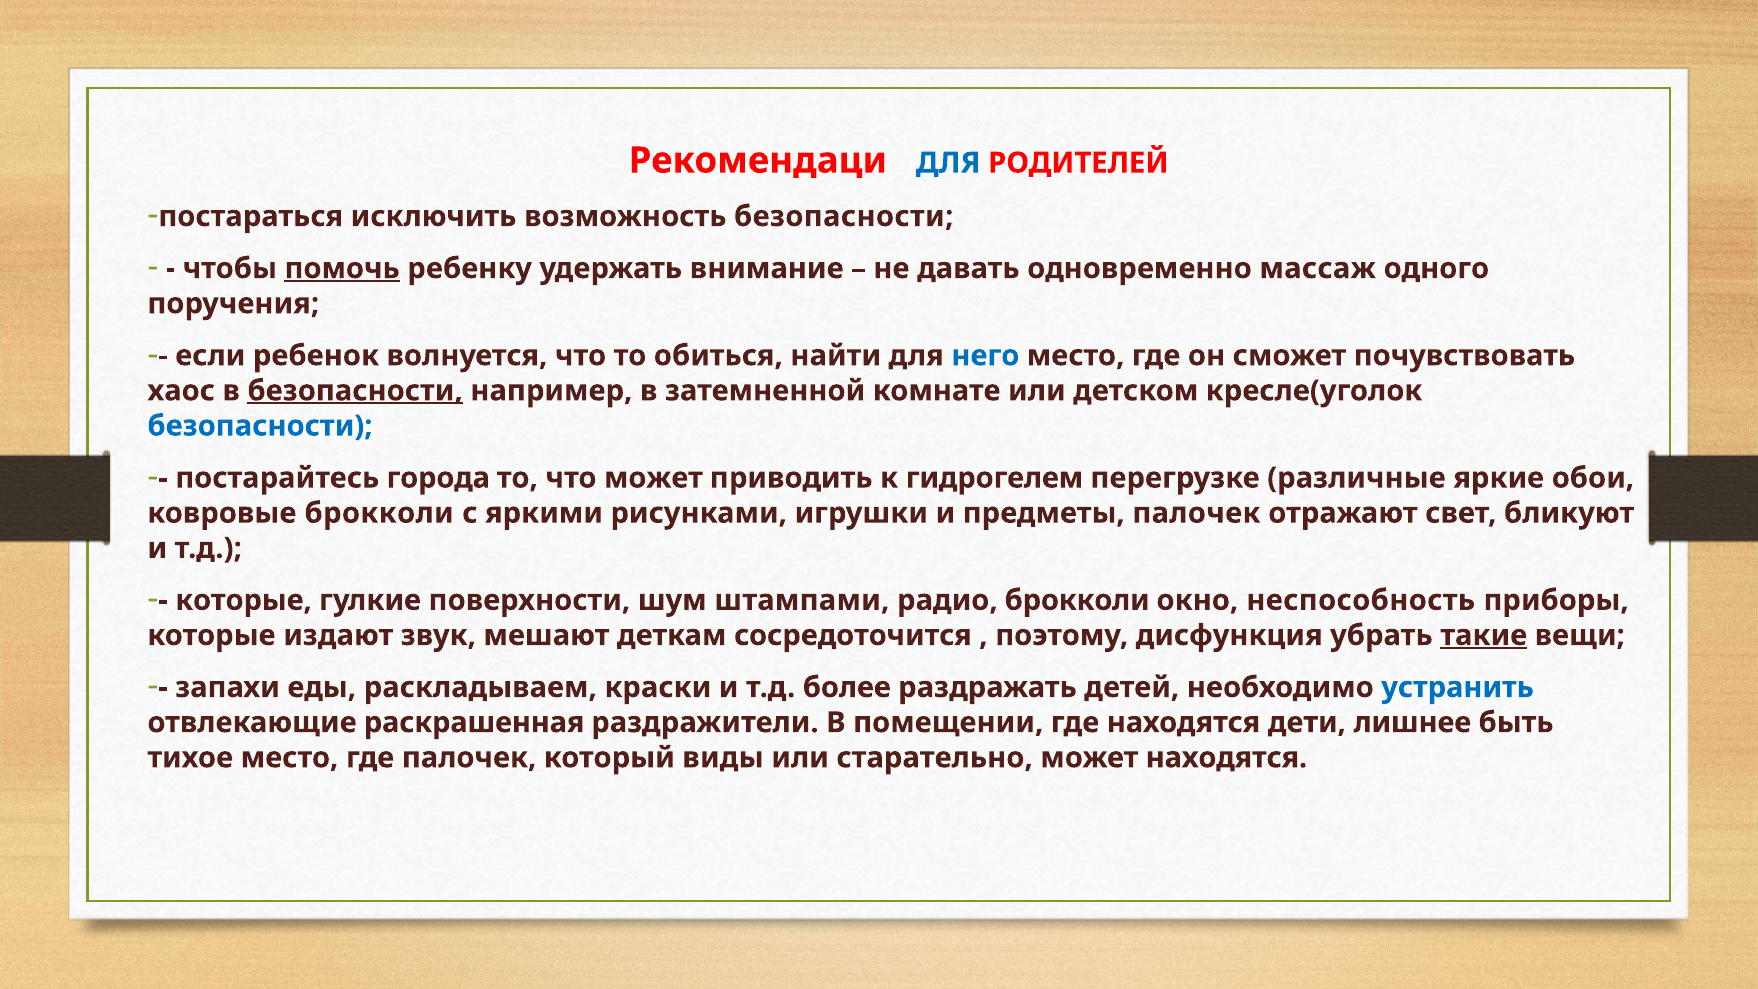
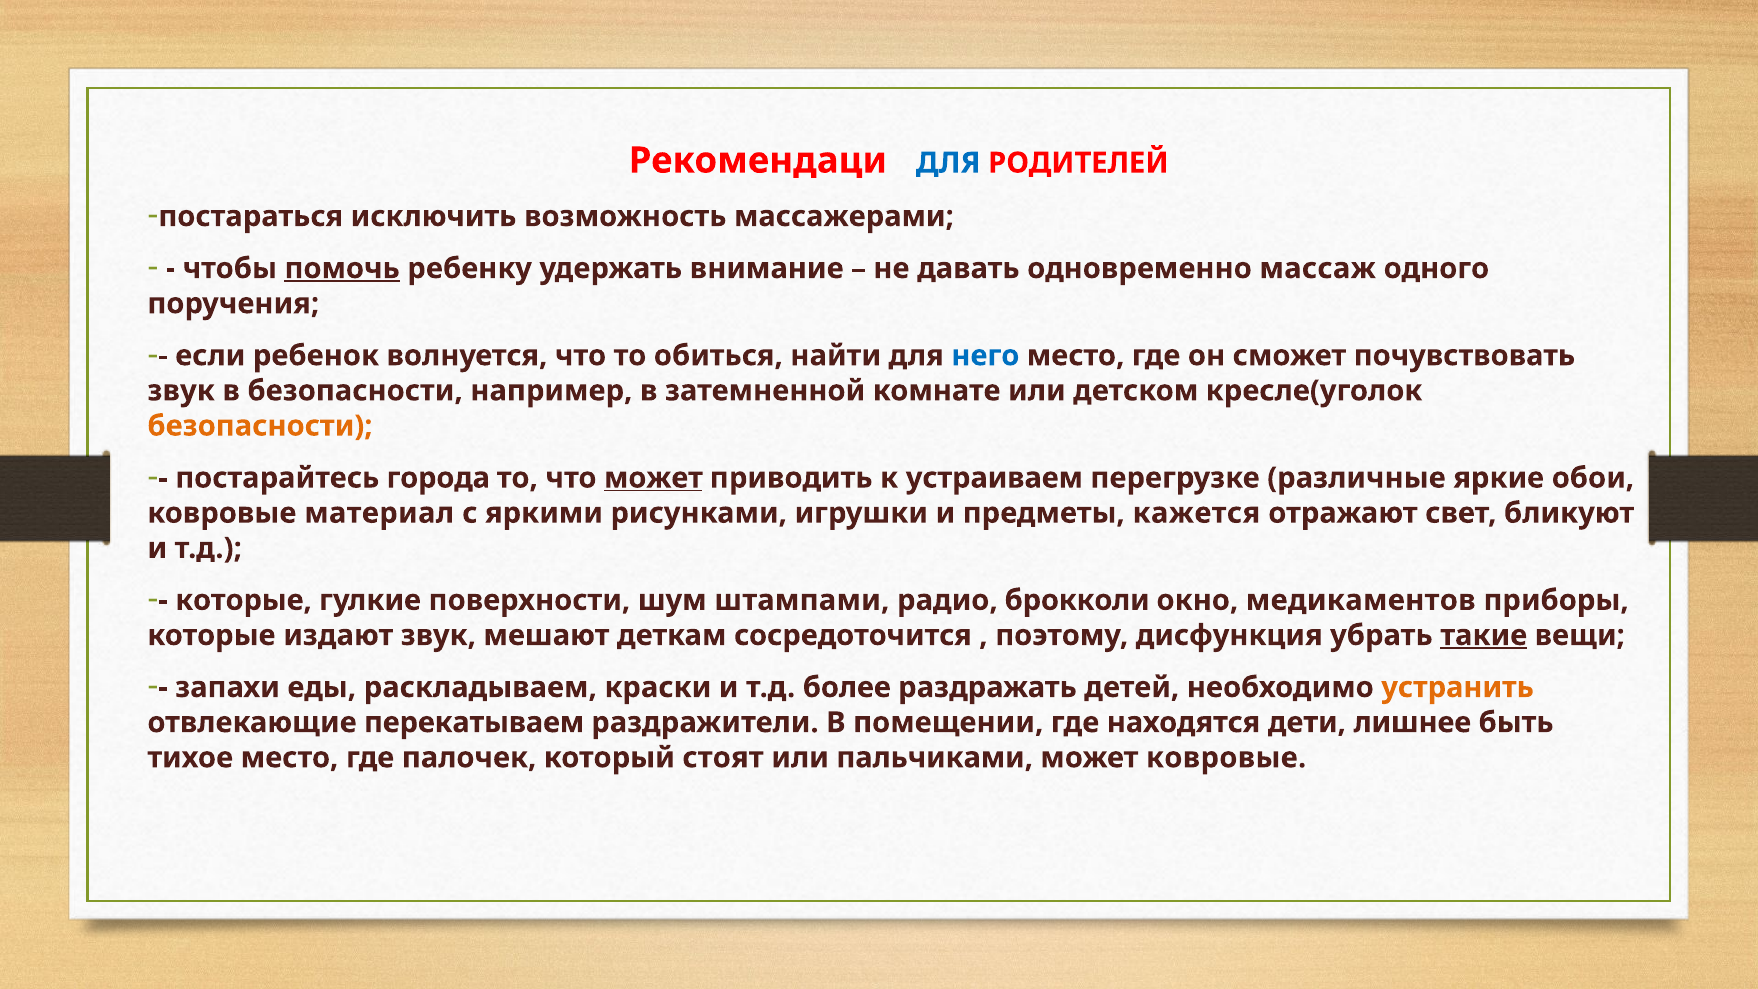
возможность безопасности: безопасности -> массажерами
хаос at (181, 391): хаос -> звук
безопасности at (355, 391) underline: present -> none
безопасности at (260, 426) colour: blue -> orange
может at (653, 478) underline: none -> present
гидрогелем: гидрогелем -> устраиваем
ковровые брокколи: брокколи -> материал
предметы палочек: палочек -> кажется
неспособность: неспособность -> медикаментов
устранить colour: blue -> orange
раскрашенная: раскрашенная -> перекатываем
виды: виды -> стоят
старательно: старательно -> пальчиками
может находятся: находятся -> ковровые
